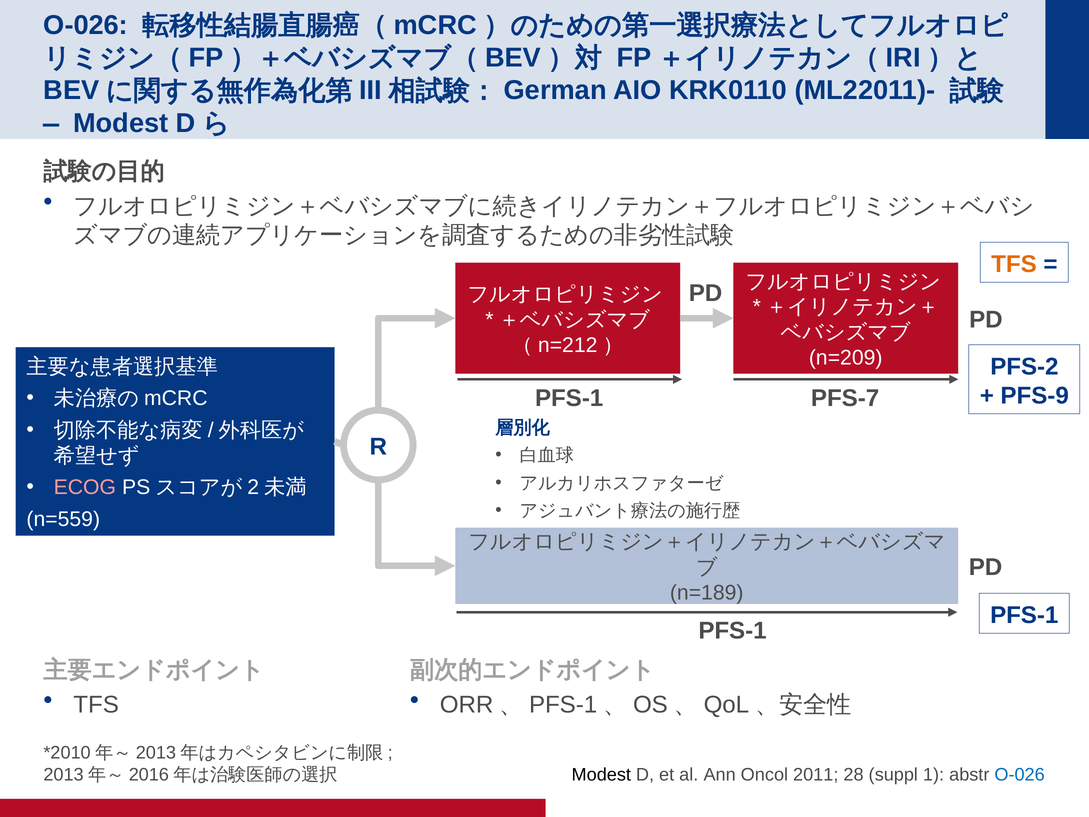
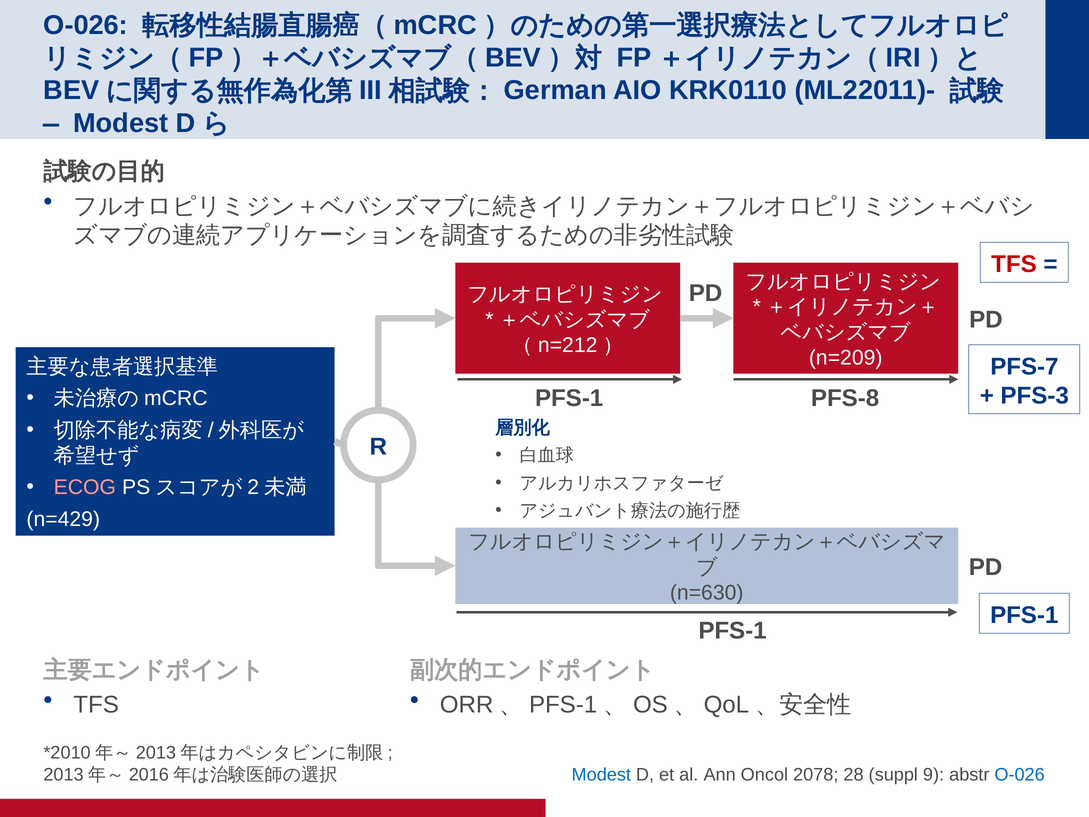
TFS at (1014, 264) colour: orange -> red
PFS-2: PFS-2 -> PFS-7
PFS-9: PFS-9 -> PFS-3
PFS-7: PFS-7 -> PFS-8
n=559: n=559 -> n=429
n=189: n=189 -> n=630
Modest at (601, 774) colour: black -> blue
2011: 2011 -> 2078
1: 1 -> 9
